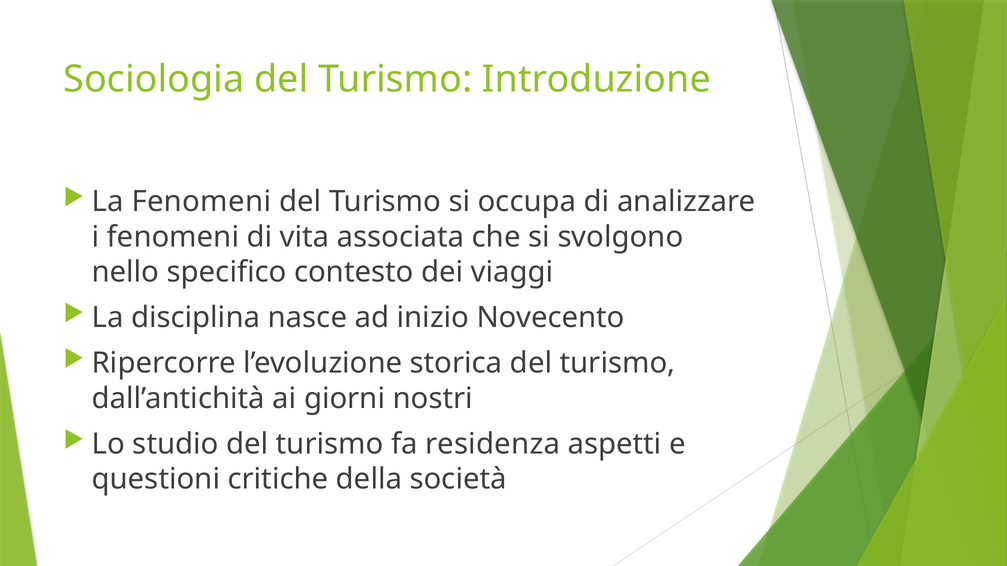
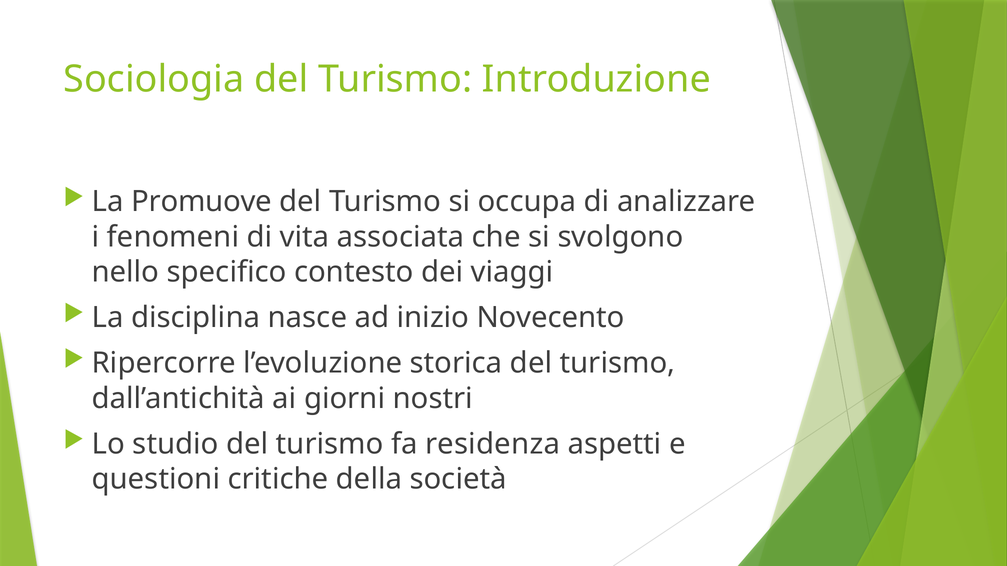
La Fenomeni: Fenomeni -> Promuove
